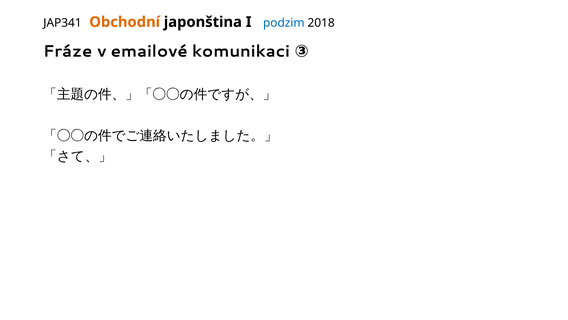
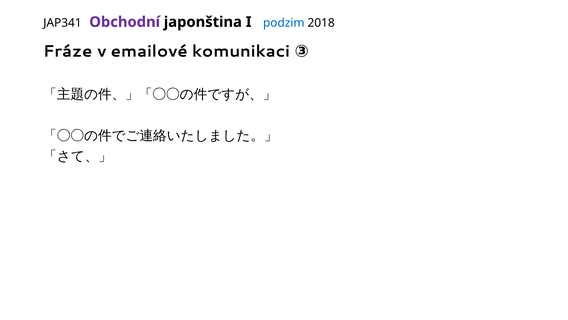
Obchodní colour: orange -> purple
